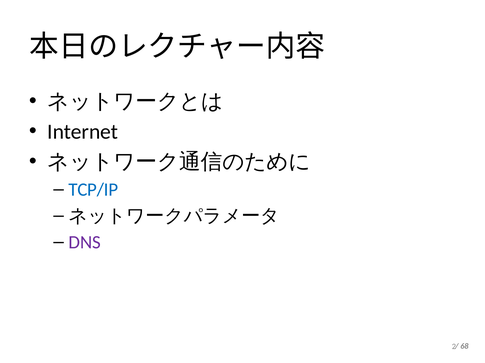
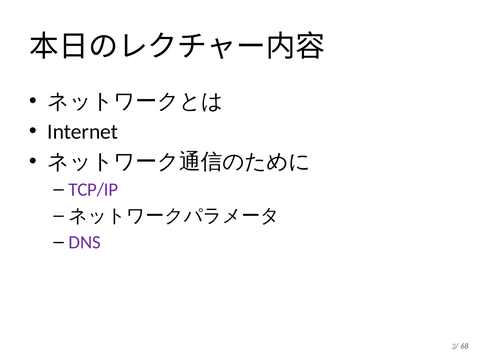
TCP/IP colour: blue -> purple
